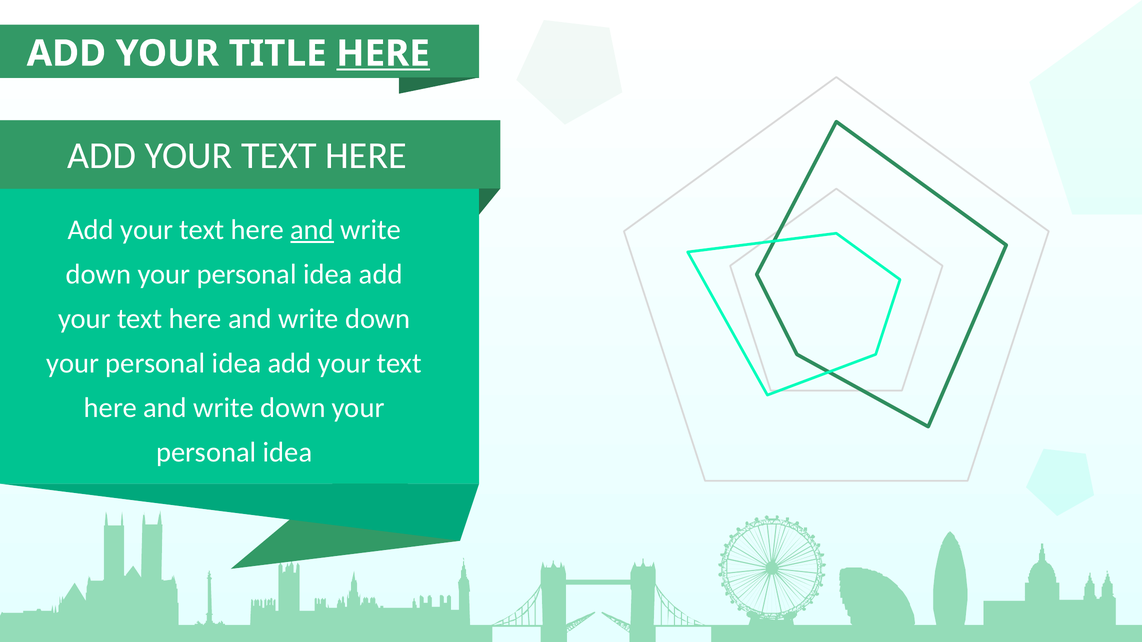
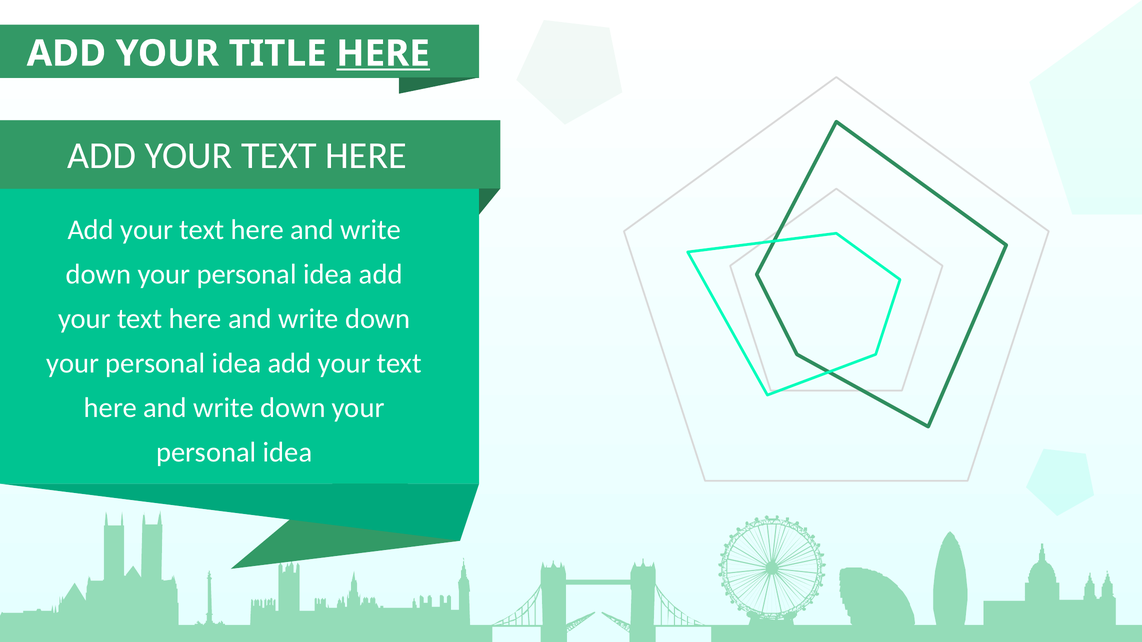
and at (312, 230) underline: present -> none
